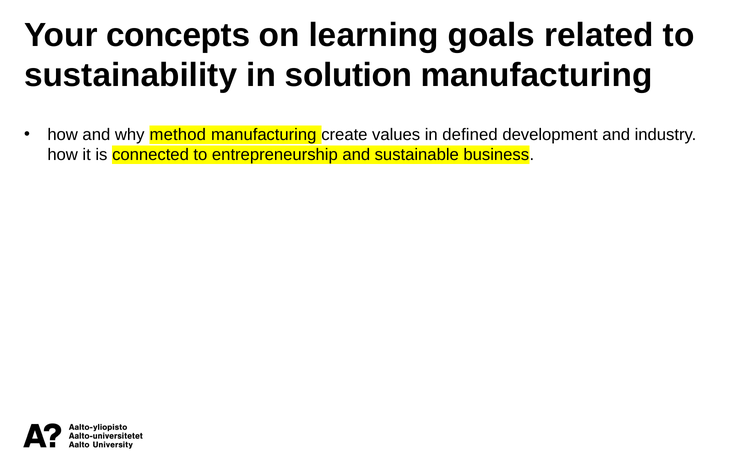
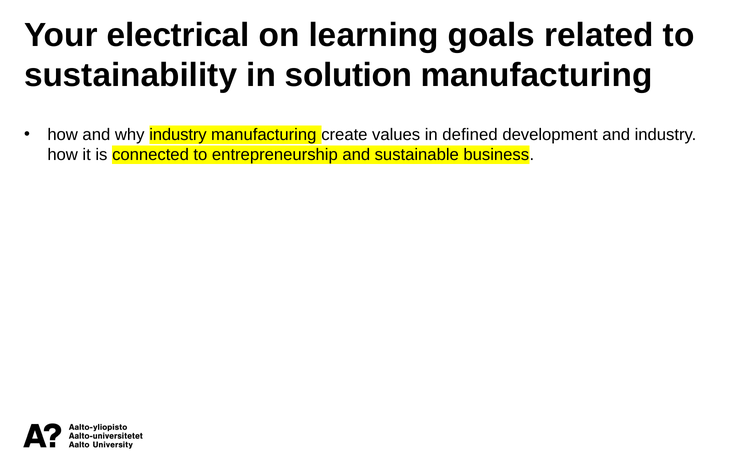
concepts: concepts -> electrical
why method: method -> industry
